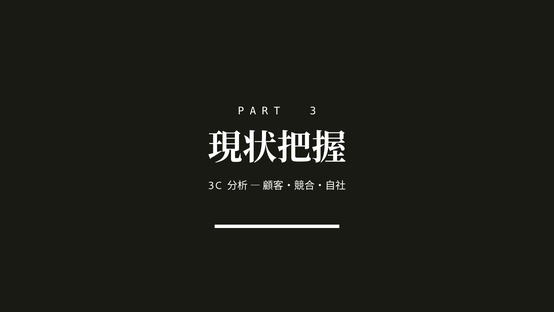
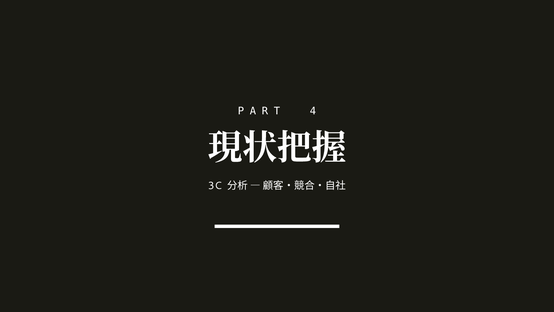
3: 3 -> 4
